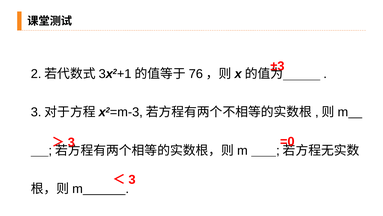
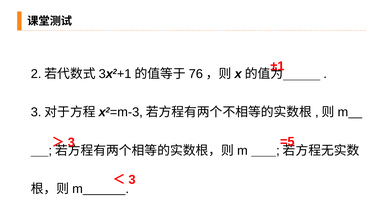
±3: ±3 -> ±1
=0: =0 -> =5
